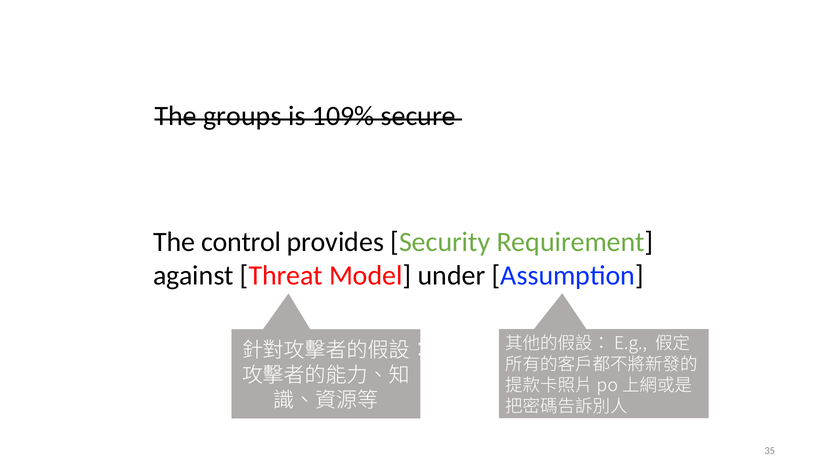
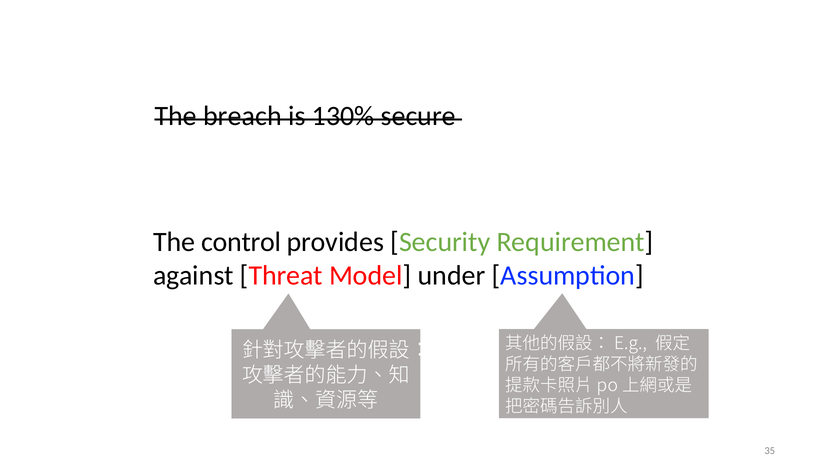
groups: groups -> breach
109%: 109% -> 130%
